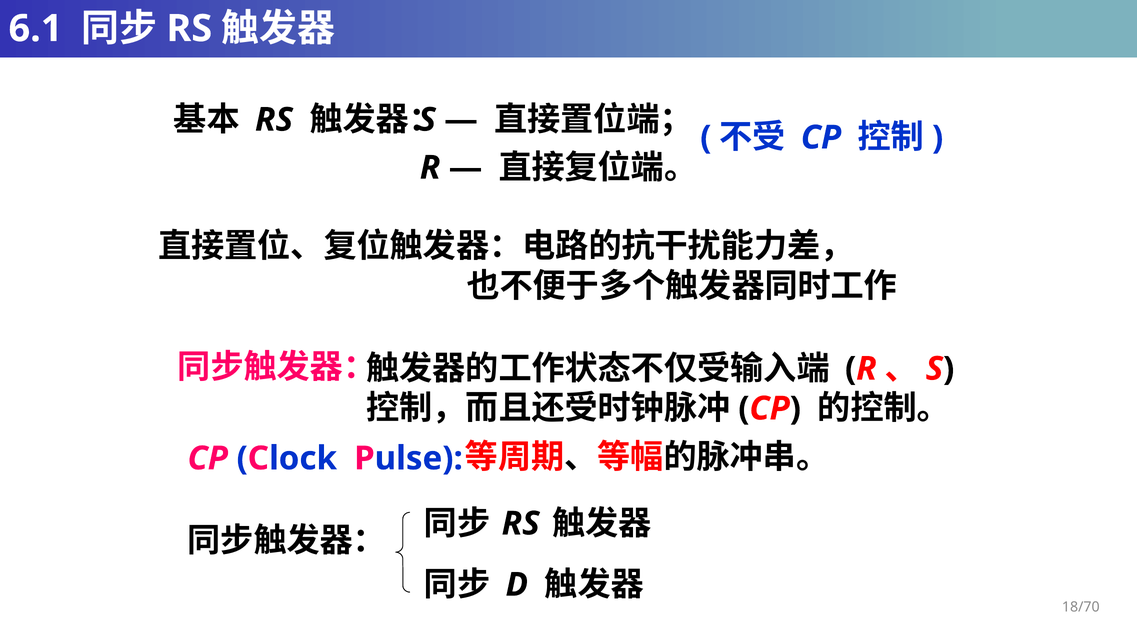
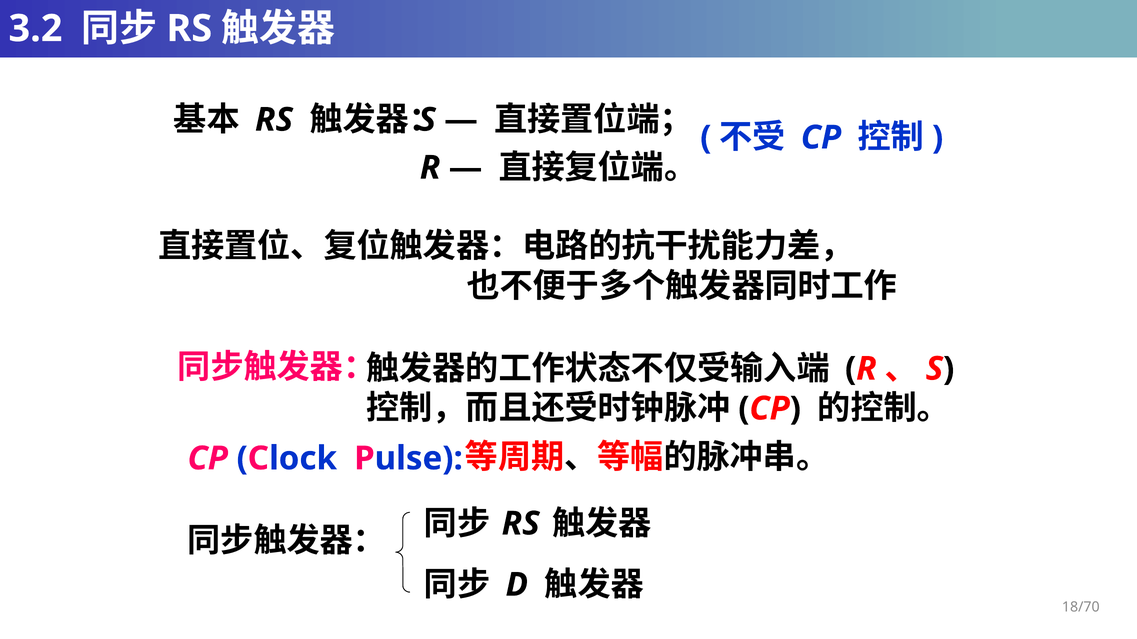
6.1: 6.1 -> 3.2
